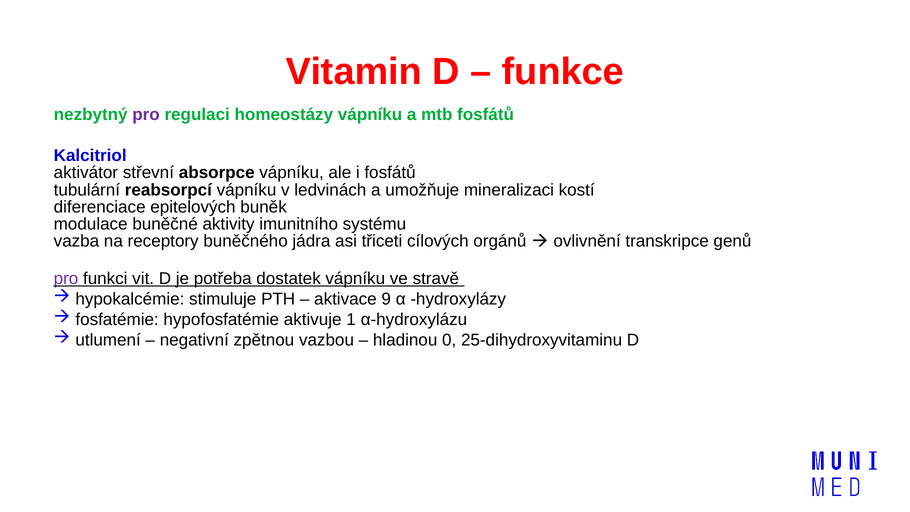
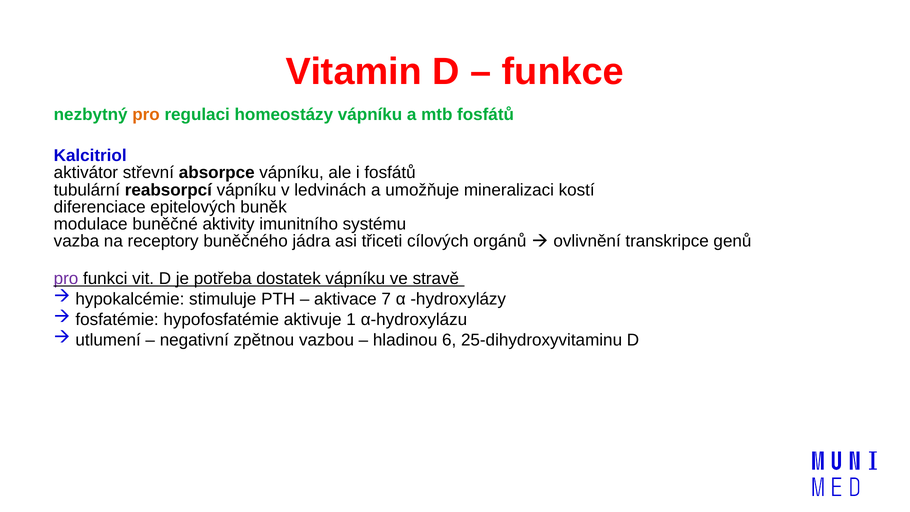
pro at (146, 115) colour: purple -> orange
9: 9 -> 7
0: 0 -> 6
